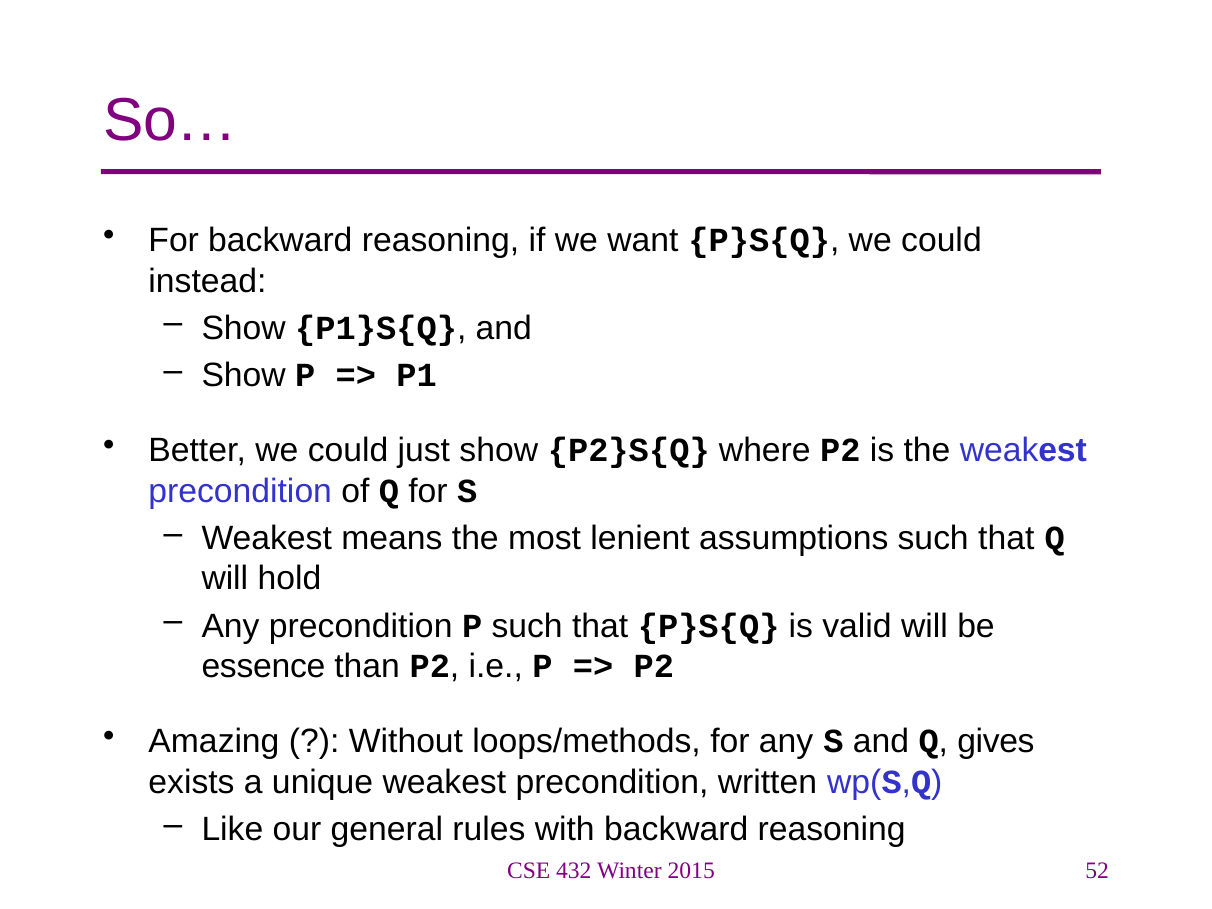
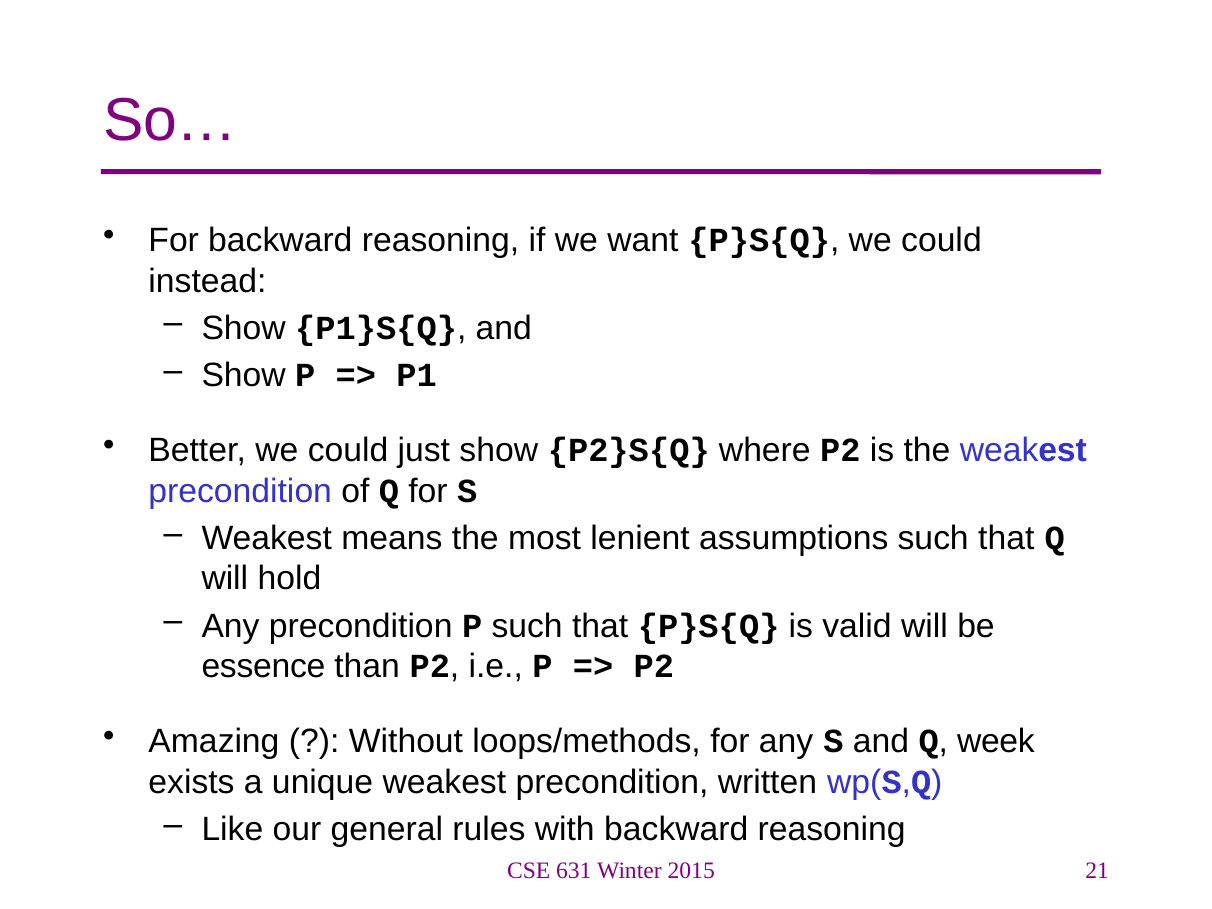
gives: gives -> week
432: 432 -> 631
52: 52 -> 21
